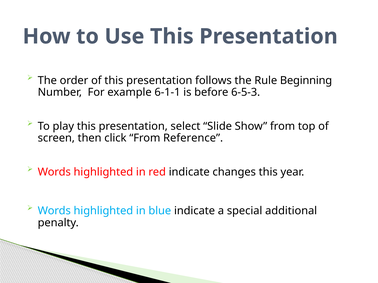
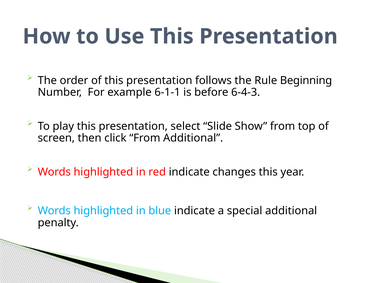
6-5-3: 6-5-3 -> 6-4-3
From Reference: Reference -> Additional
